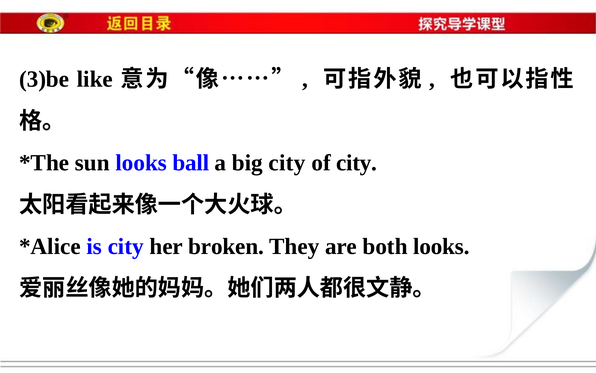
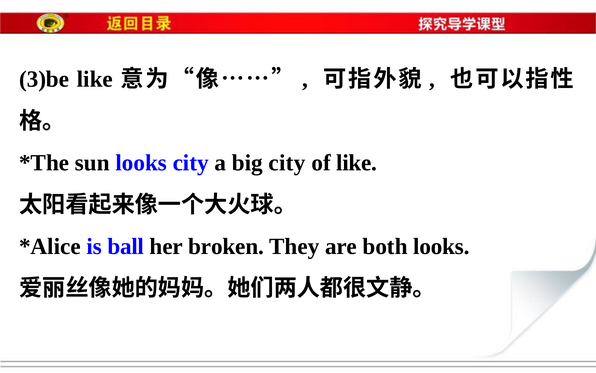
looks ball: ball -> city
of city: city -> like
is city: city -> ball
